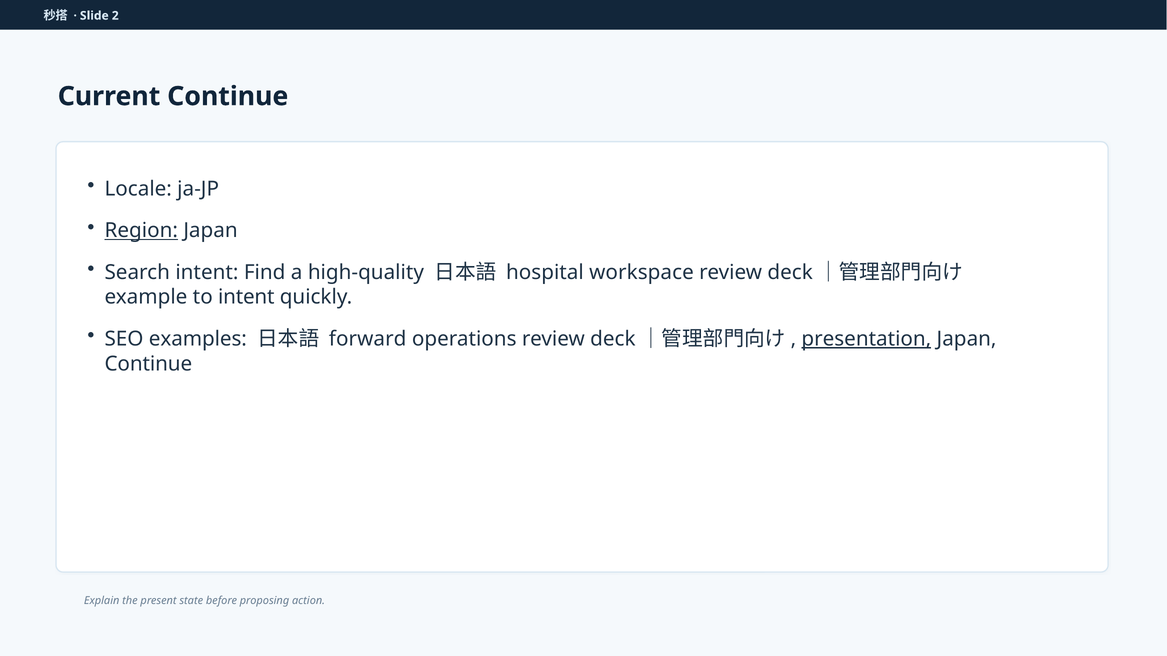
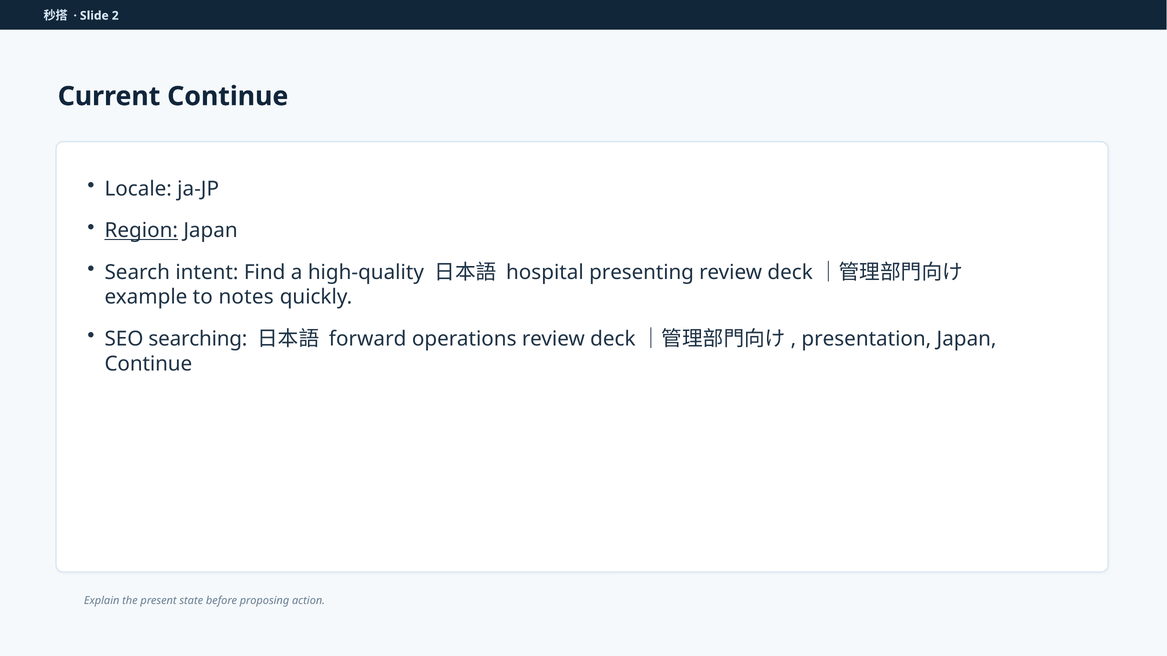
workspace: workspace -> presenting
to intent: intent -> notes
examples: examples -> searching
presentation underline: present -> none
